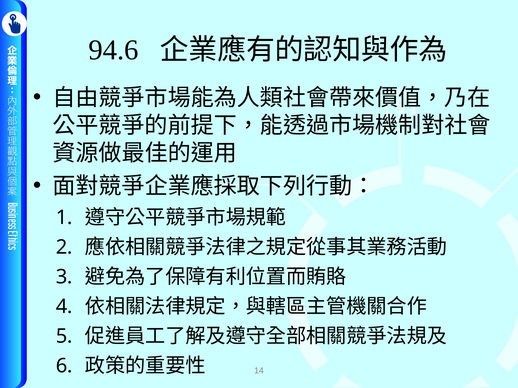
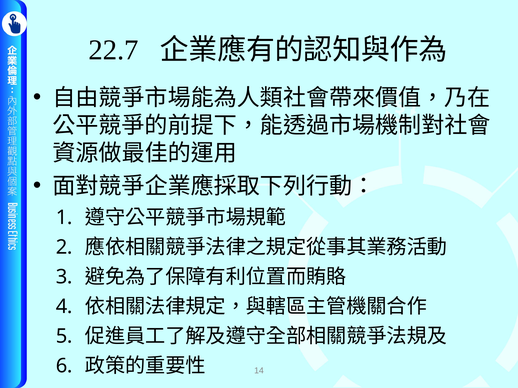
94.6: 94.6 -> 22.7
